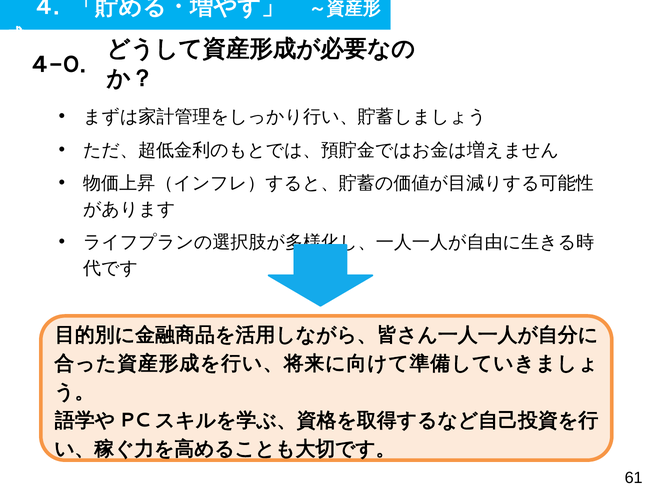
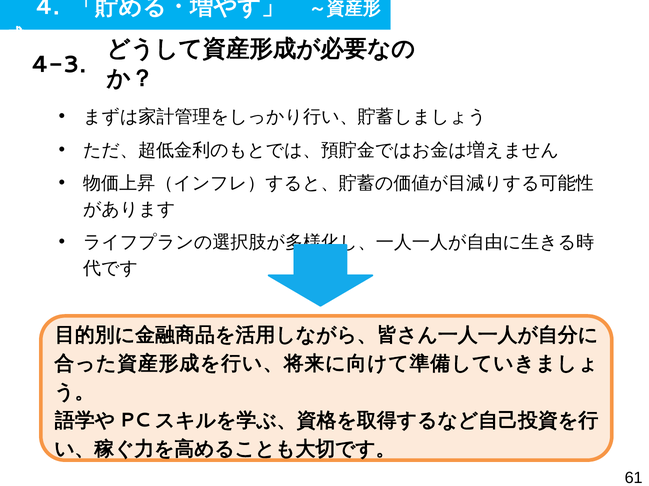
4-0: 4-0 -> 4-3
